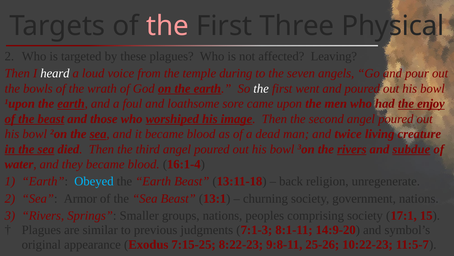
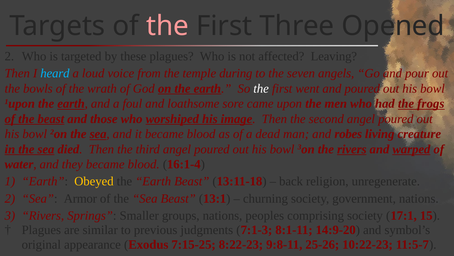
Physical: Physical -> Opened
heard colour: white -> light blue
enjoy: enjoy -> frogs
twice: twice -> robes
subdue: subdue -> warped
Obeyed colour: light blue -> yellow
